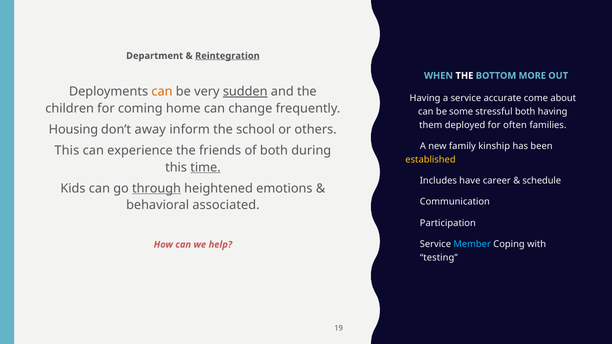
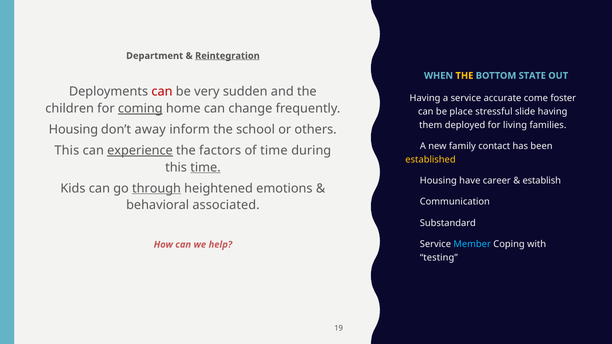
THE at (464, 76) colour: white -> yellow
MORE: MORE -> STATE
can at (162, 92) colour: orange -> red
sudden underline: present -> none
about: about -> foster
coming underline: none -> present
some: some -> place
stressful both: both -> slide
often: often -> living
kinship: kinship -> contact
experience underline: none -> present
friends: friends -> factors
of both: both -> time
Includes at (438, 181): Includes -> Housing
schedule: schedule -> establish
Participation: Participation -> Substandard
